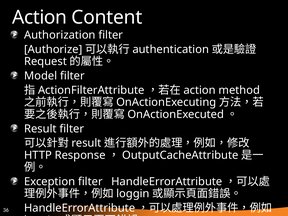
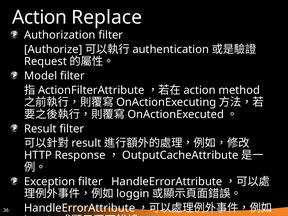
Content: Content -> Replace
